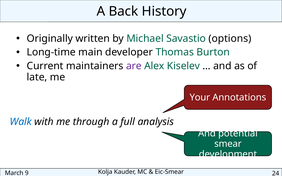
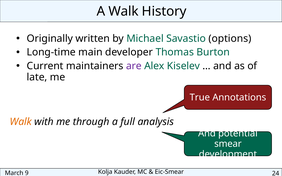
A Back: Back -> Walk
Your: Your -> True
Walk at (21, 122) colour: blue -> orange
